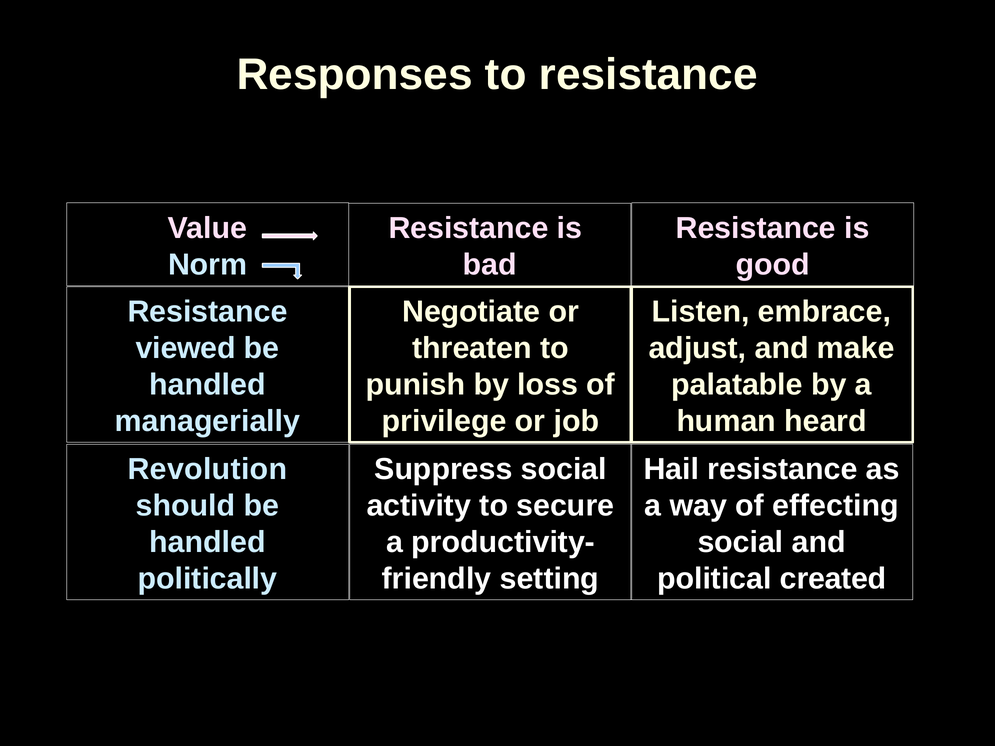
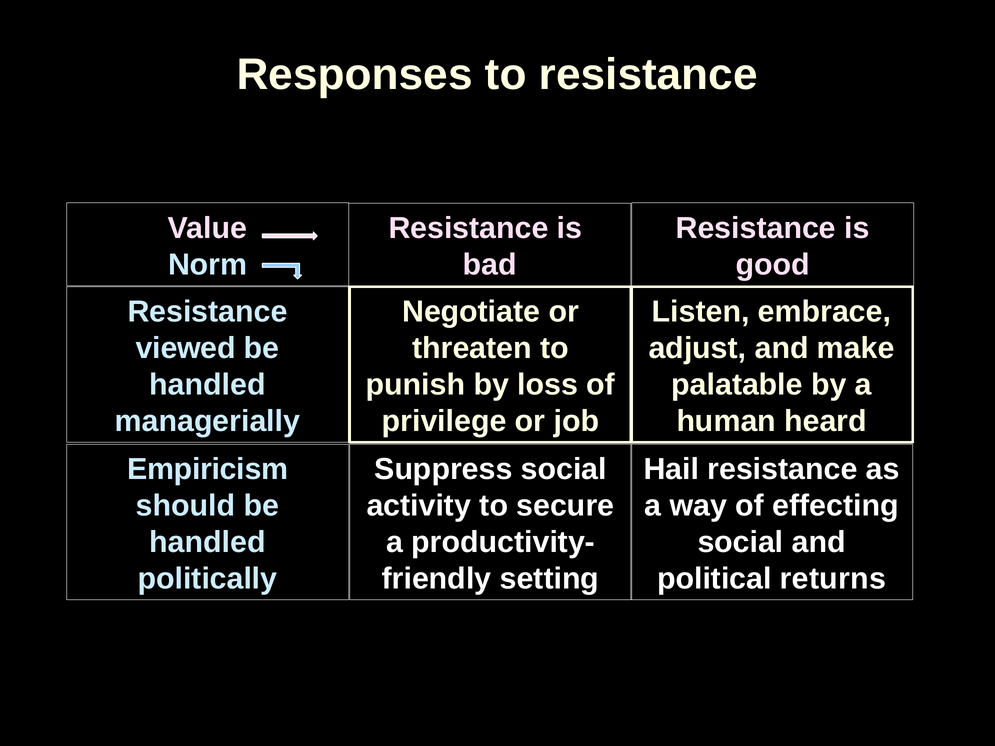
Revolution: Revolution -> Empiricism
created: created -> returns
